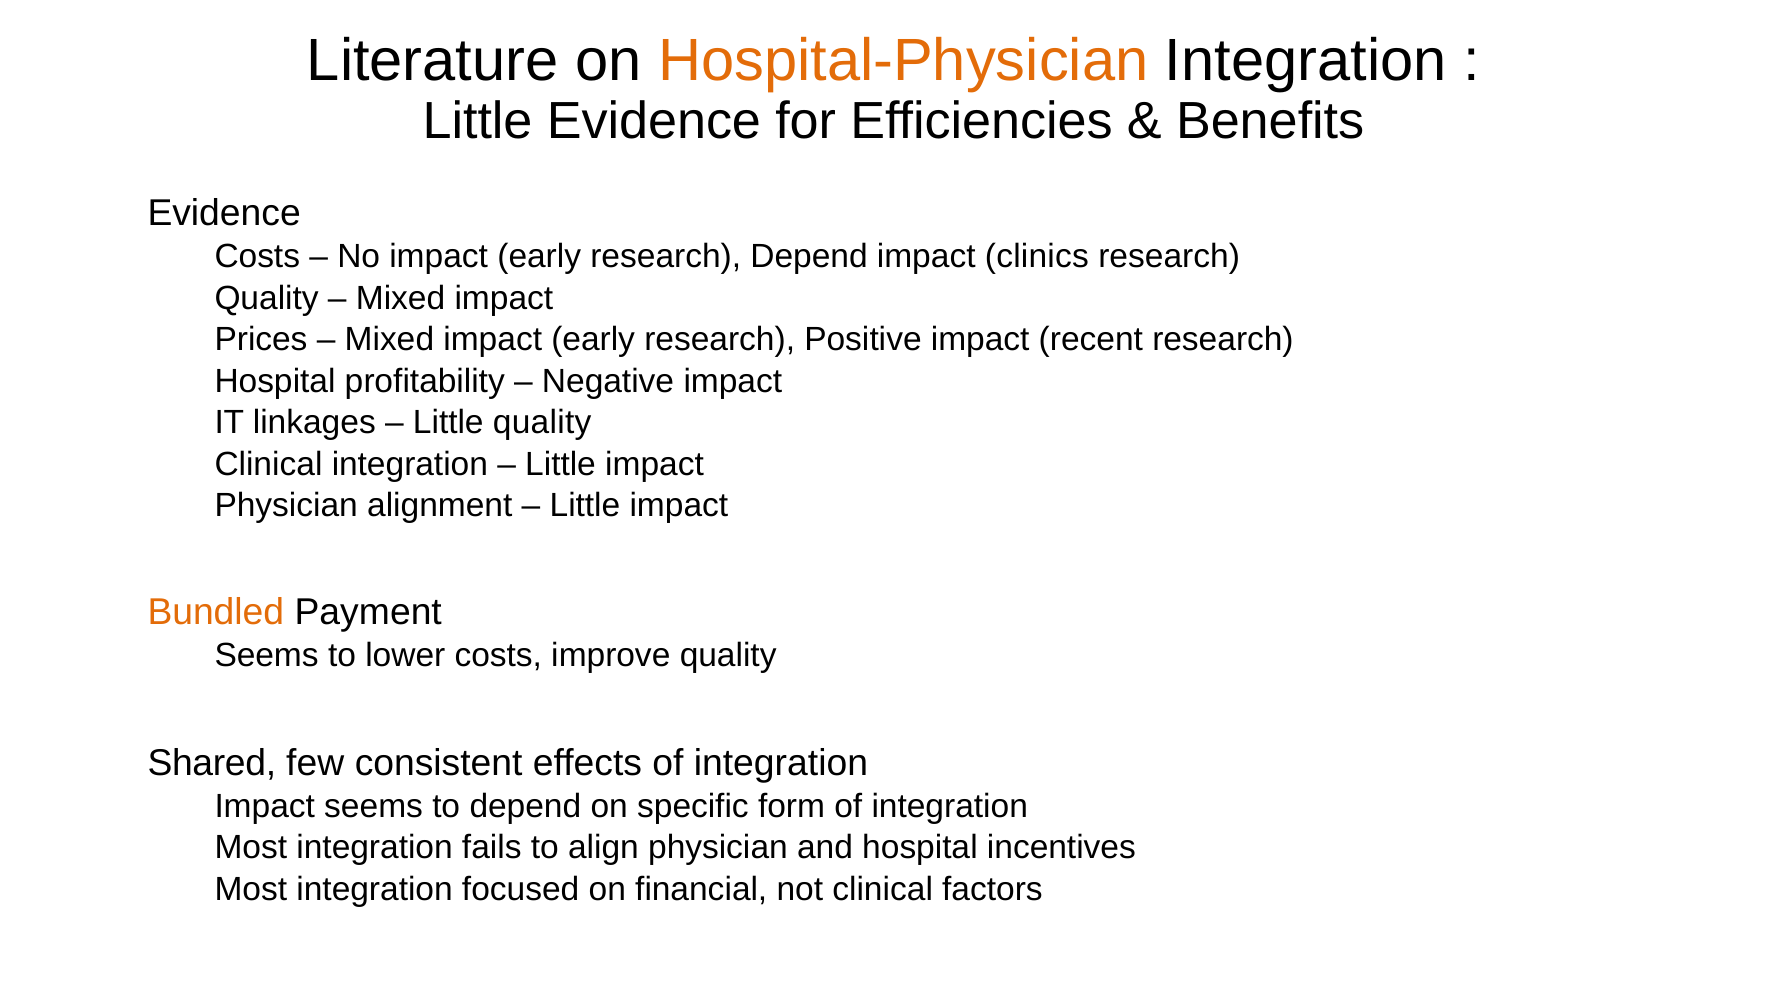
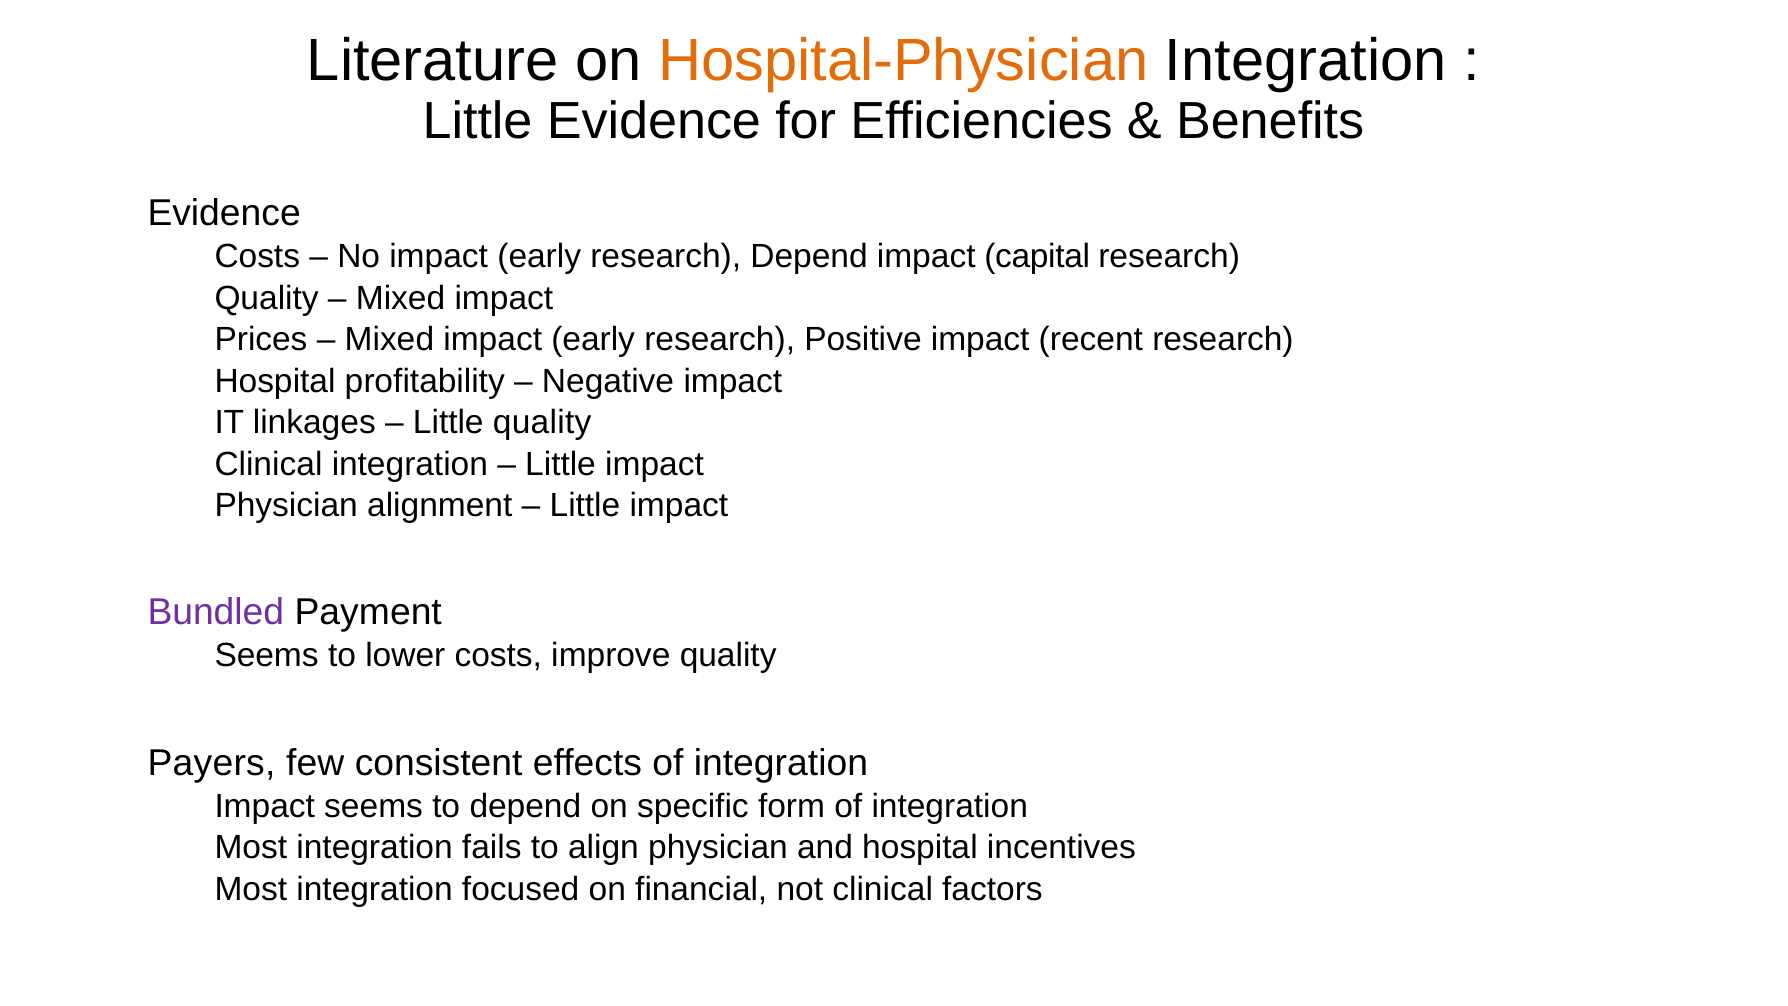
clinics: clinics -> capital
Bundled colour: orange -> purple
Shared: Shared -> Payers
